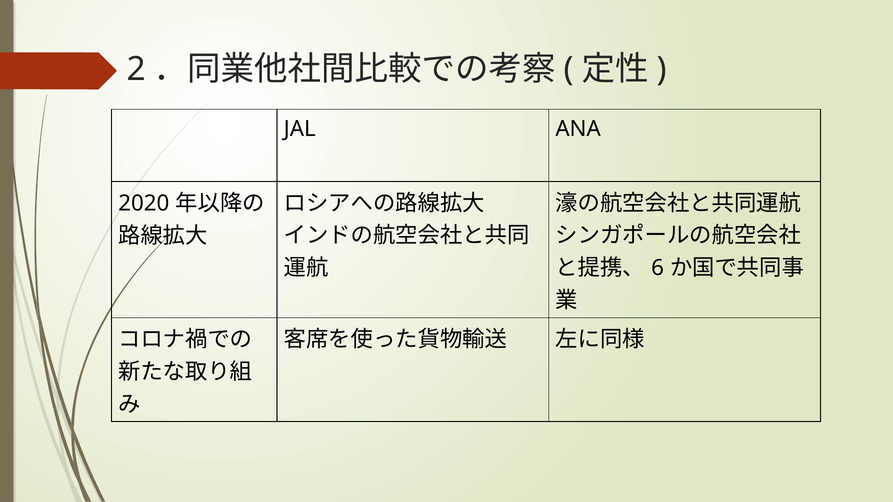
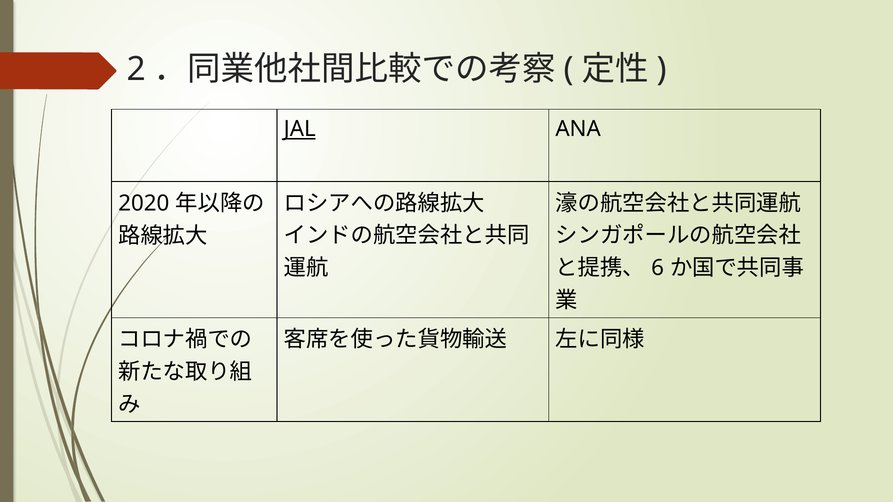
JAL underline: none -> present
